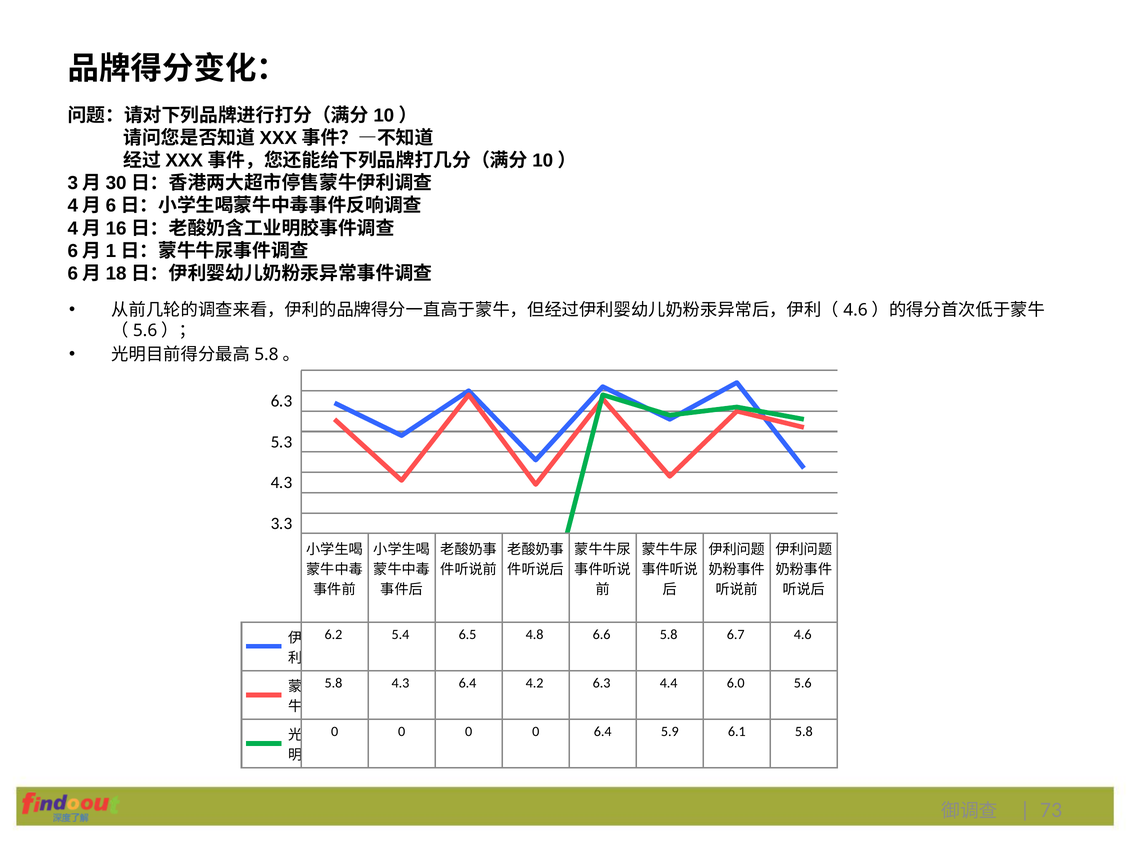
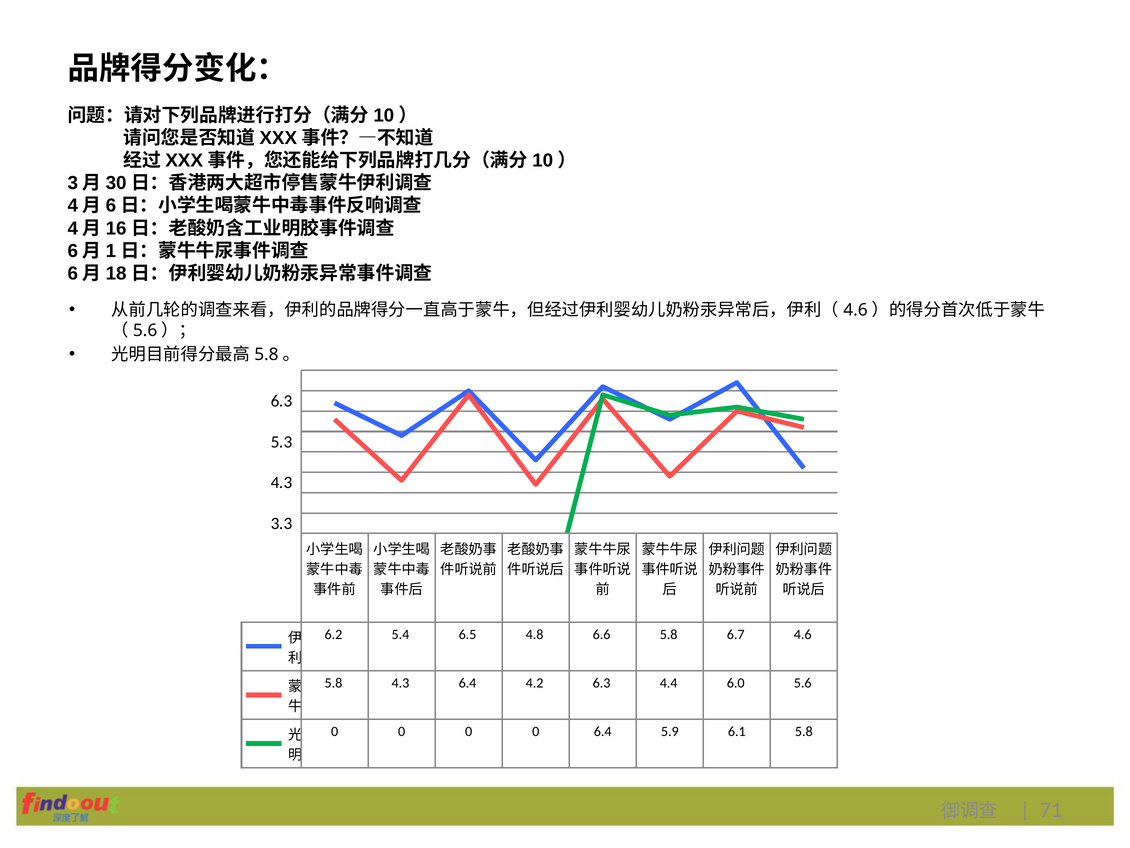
73: 73 -> 71
